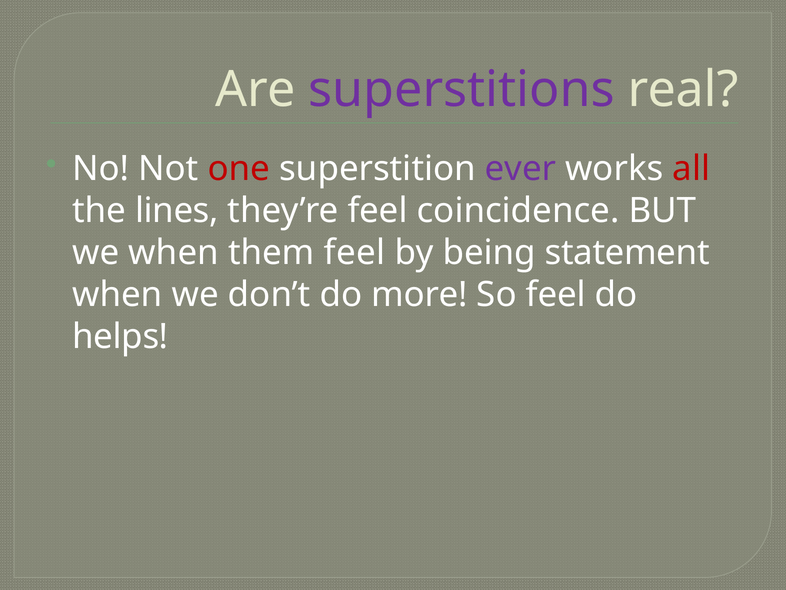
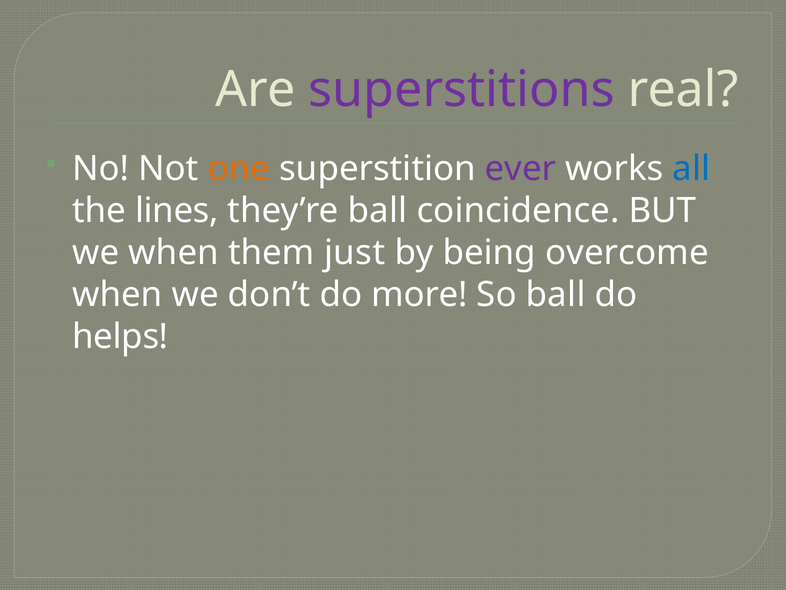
one colour: red -> orange
all colour: red -> blue
they’re feel: feel -> ball
them feel: feel -> just
statement: statement -> overcome
So feel: feel -> ball
